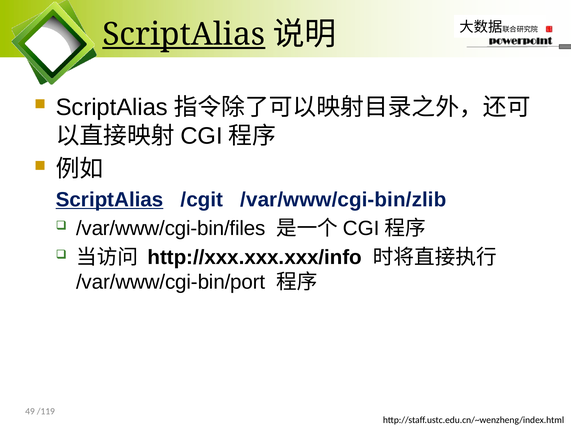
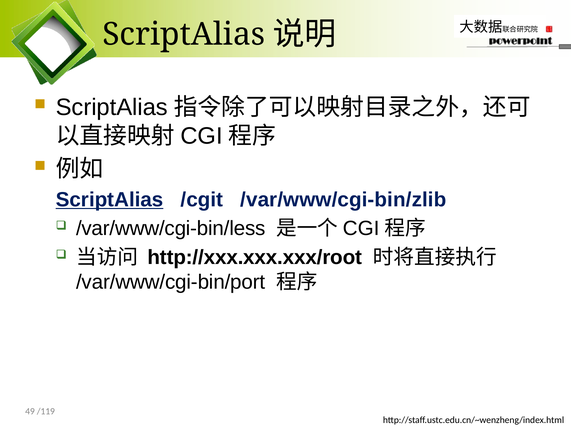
ScriptAlias at (184, 34) underline: present -> none
/var/www/cgi-bin/files: /var/www/cgi-bin/files -> /var/www/cgi-bin/less
http://xxx.xxx.xxx/info: http://xxx.xxx.xxx/info -> http://xxx.xxx.xxx/root
